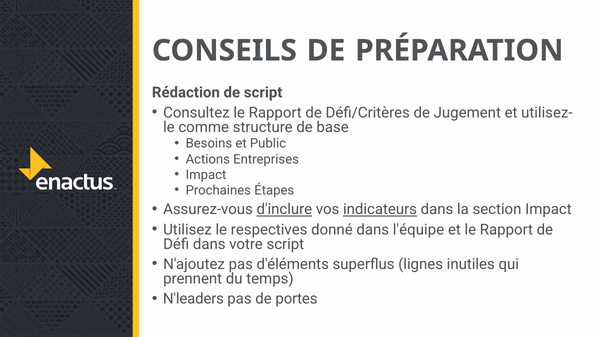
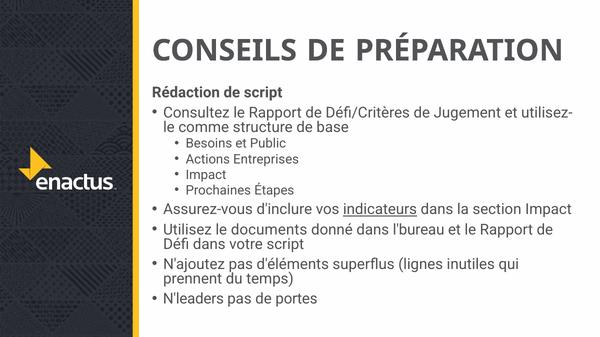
d'inclure underline: present -> none
respectives: respectives -> documents
l'équipe: l'équipe -> l'bureau
